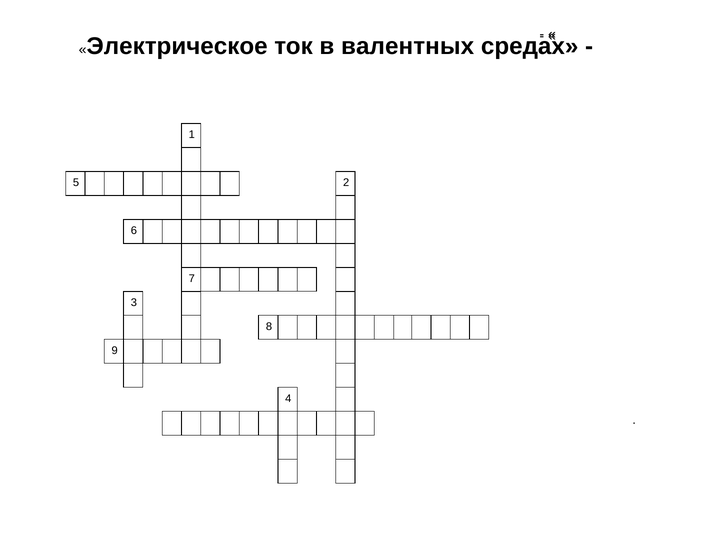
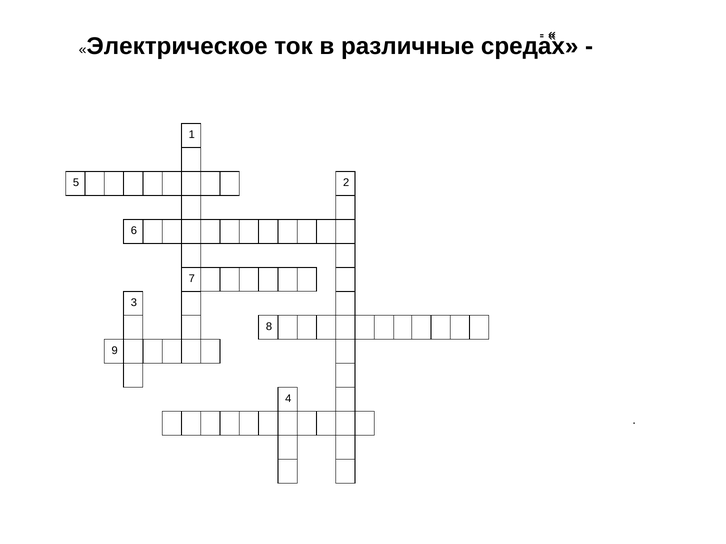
валентных: валентных -> различные
